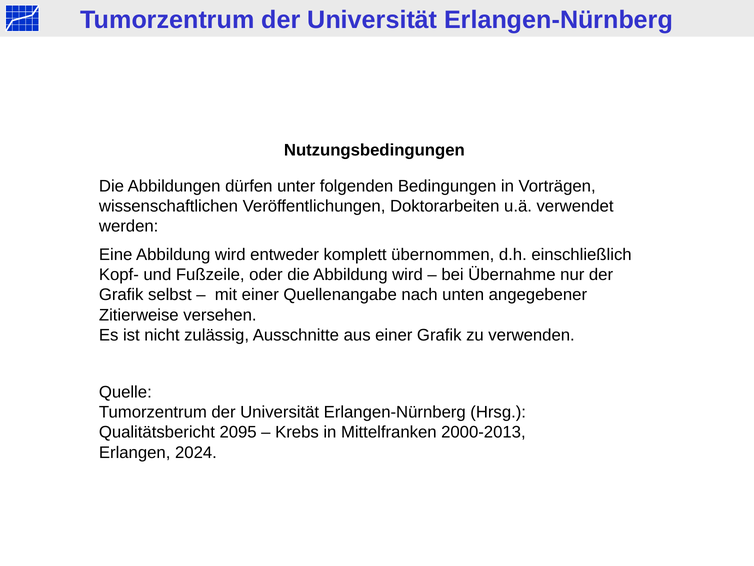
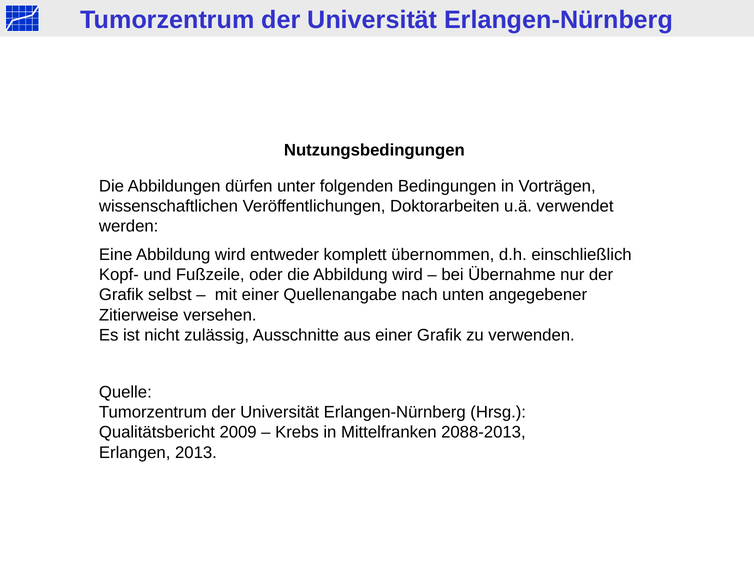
2095: 2095 -> 2009
2000-2013: 2000-2013 -> 2088-2013
2024: 2024 -> 2013
